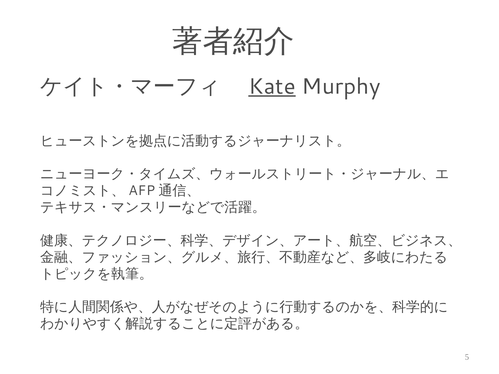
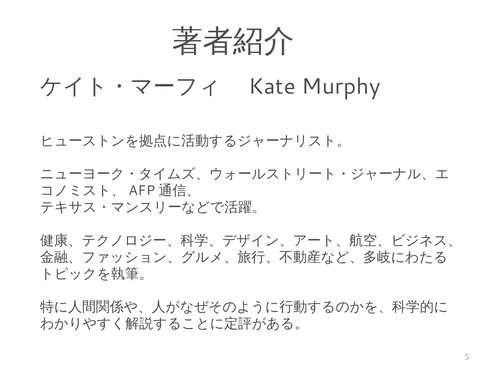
Kate underline: present -> none
